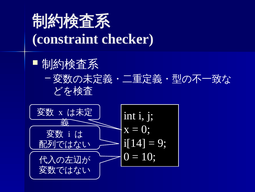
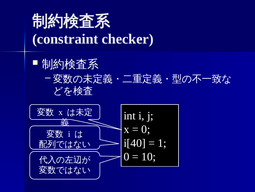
i[14: i[14 -> i[40
9: 9 -> 1
